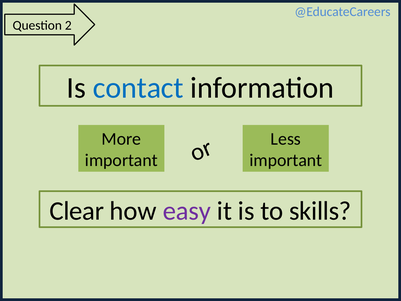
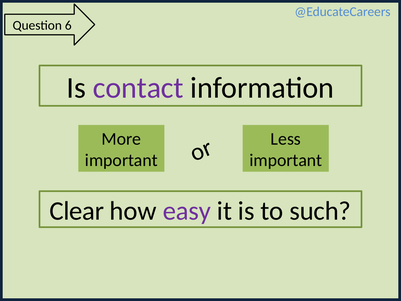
2: 2 -> 6
contact colour: blue -> purple
skills: skills -> such
